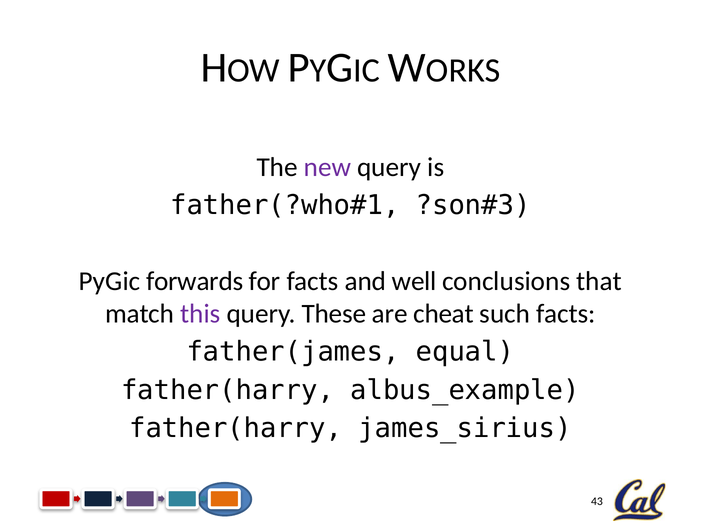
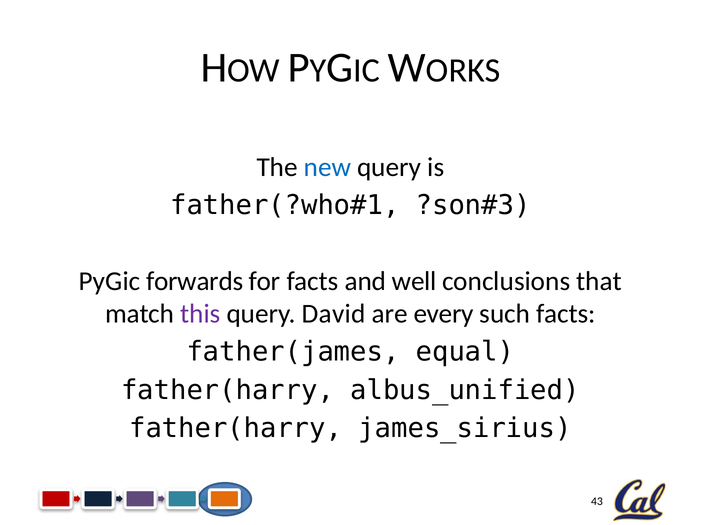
new colour: purple -> blue
These: These -> David
cheat: cheat -> every
albus_example: albus_example -> albus_unified
